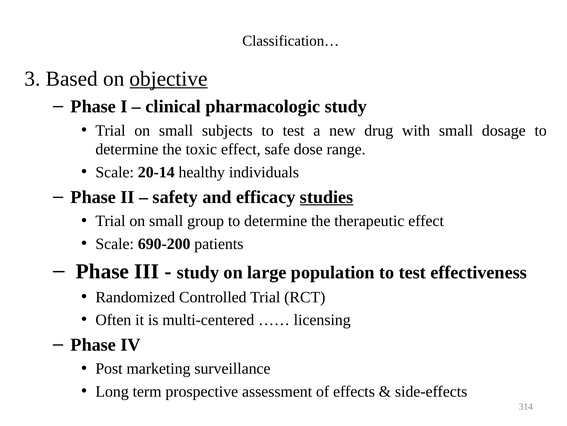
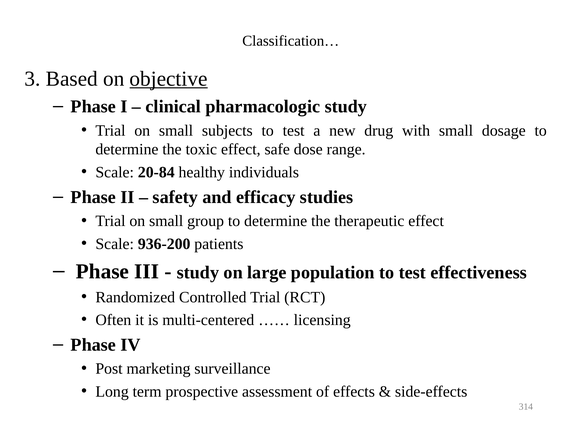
20-14: 20-14 -> 20-84
studies underline: present -> none
690-200: 690-200 -> 936-200
